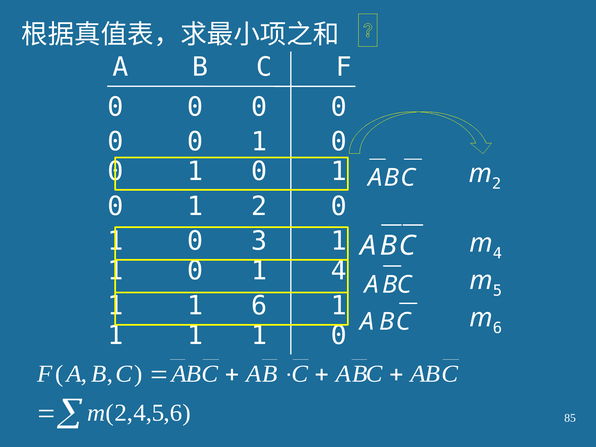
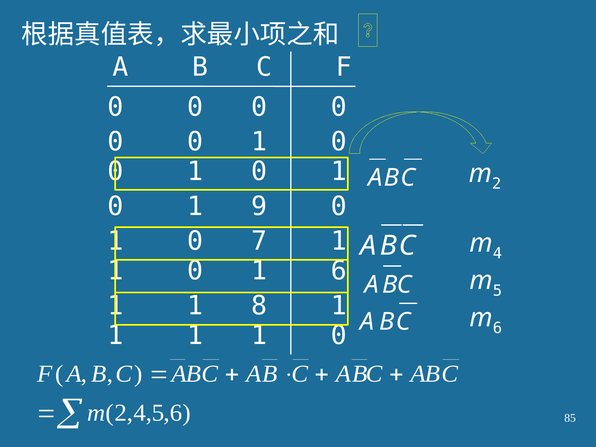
1 2: 2 -> 9
3: 3 -> 7
1 4: 4 -> 6
1 6: 6 -> 8
